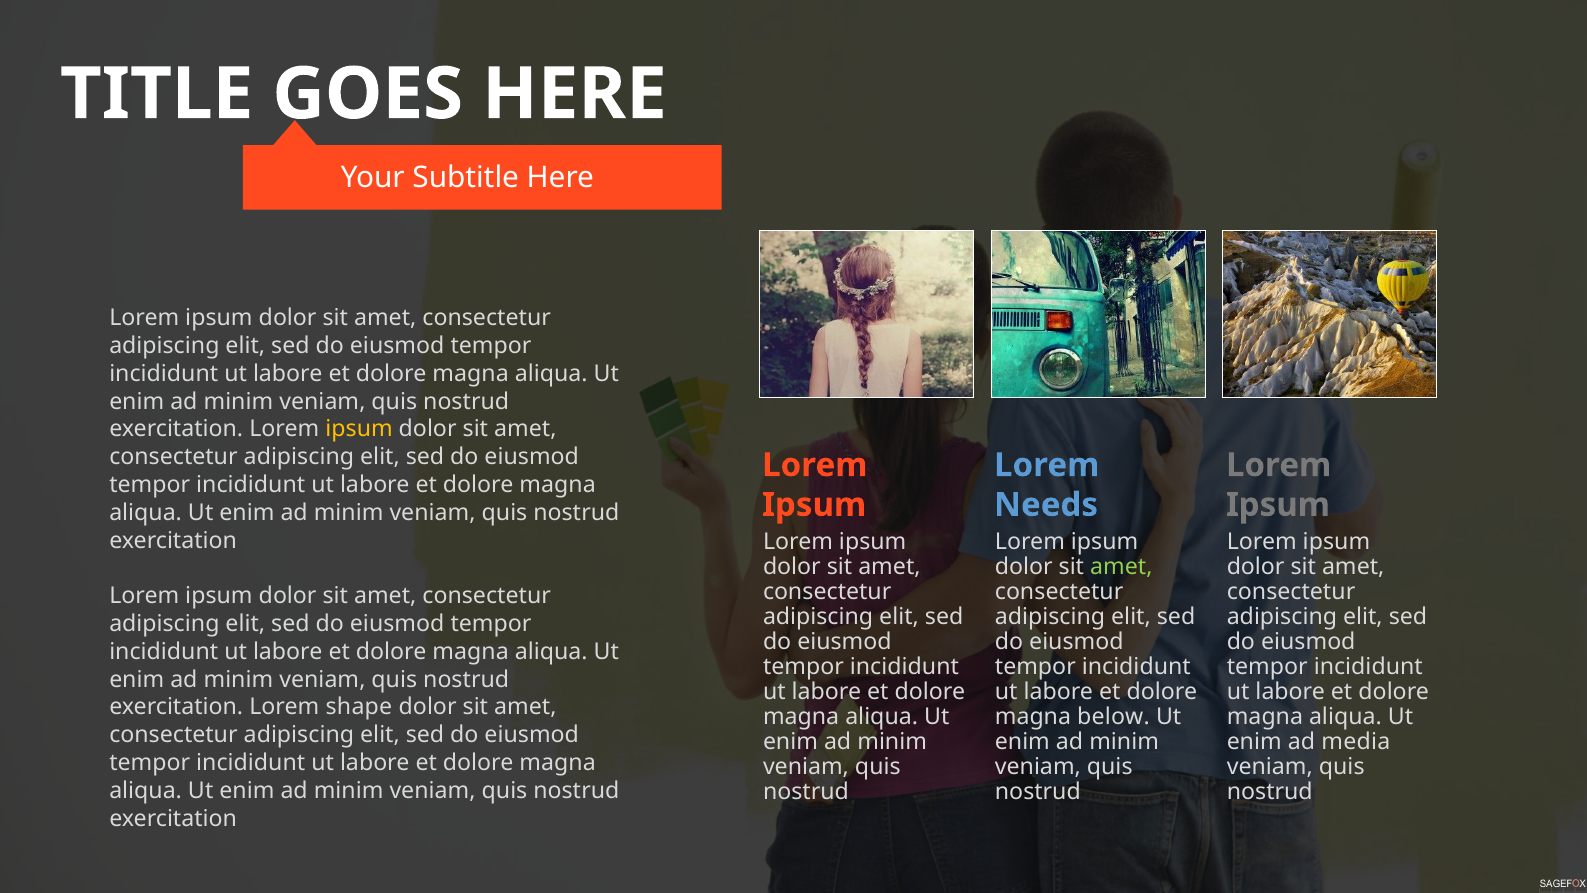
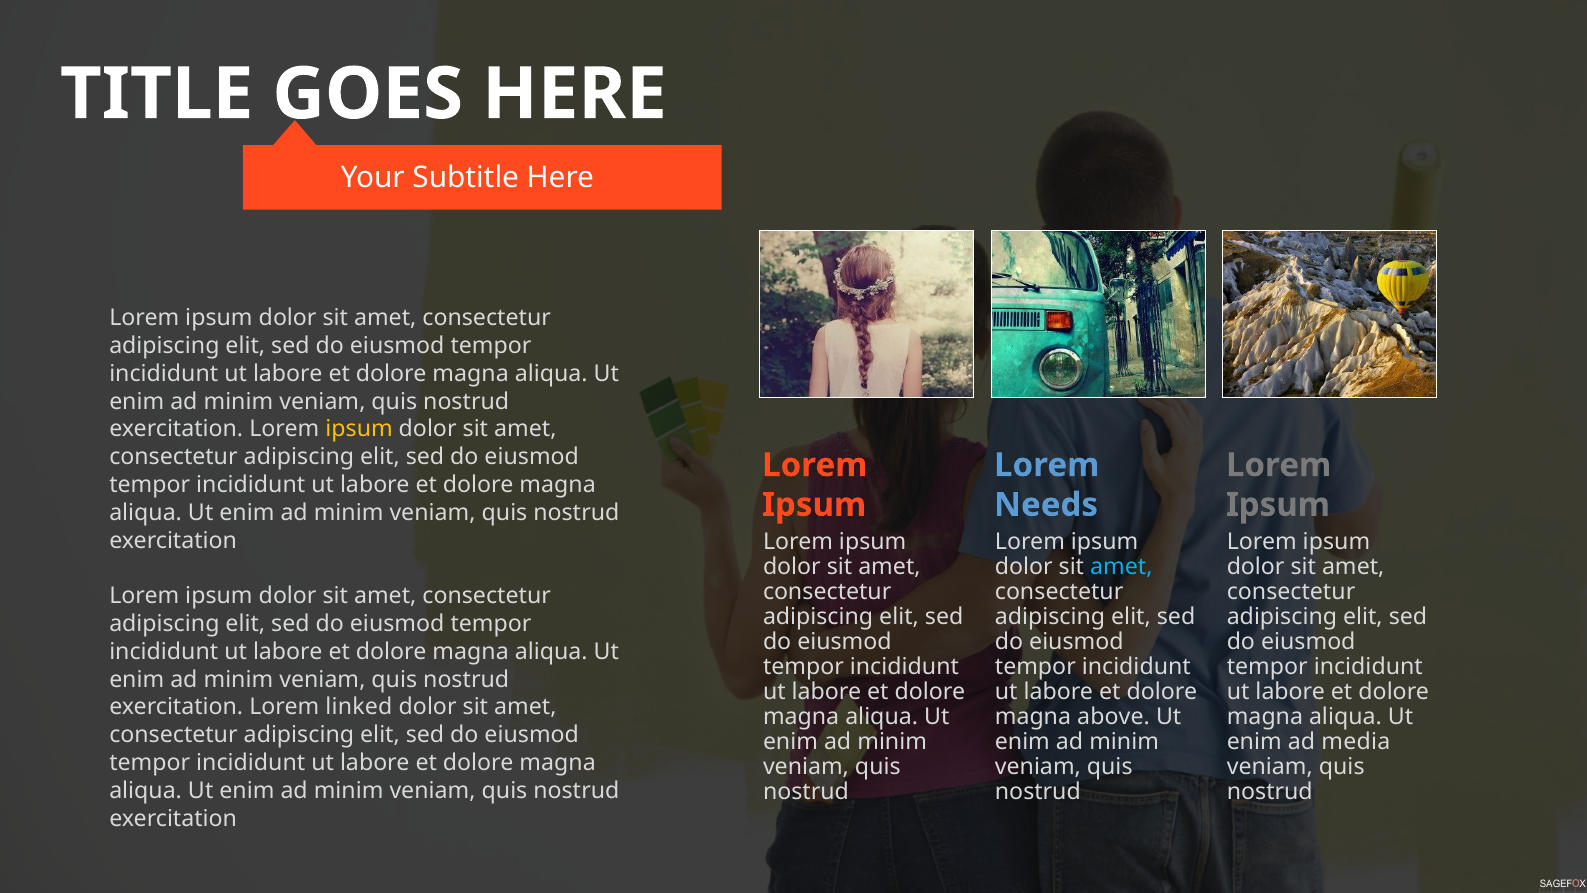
amet at (1121, 566) colour: light green -> light blue
shape: shape -> linked
below: below -> above
